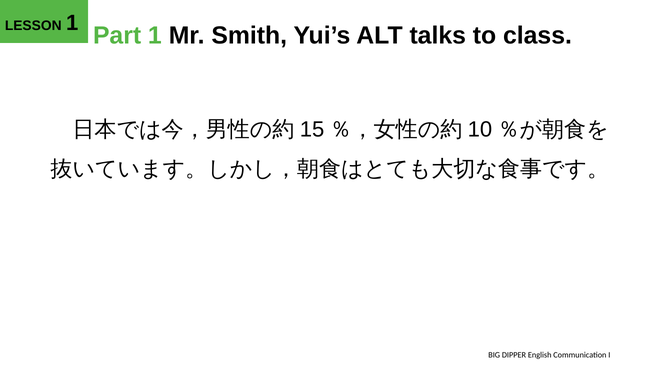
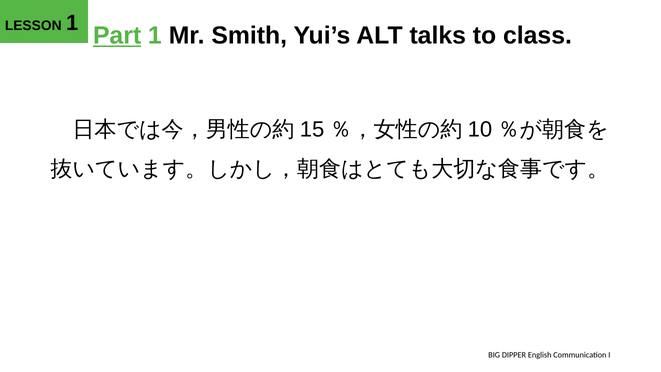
Part underline: none -> present
